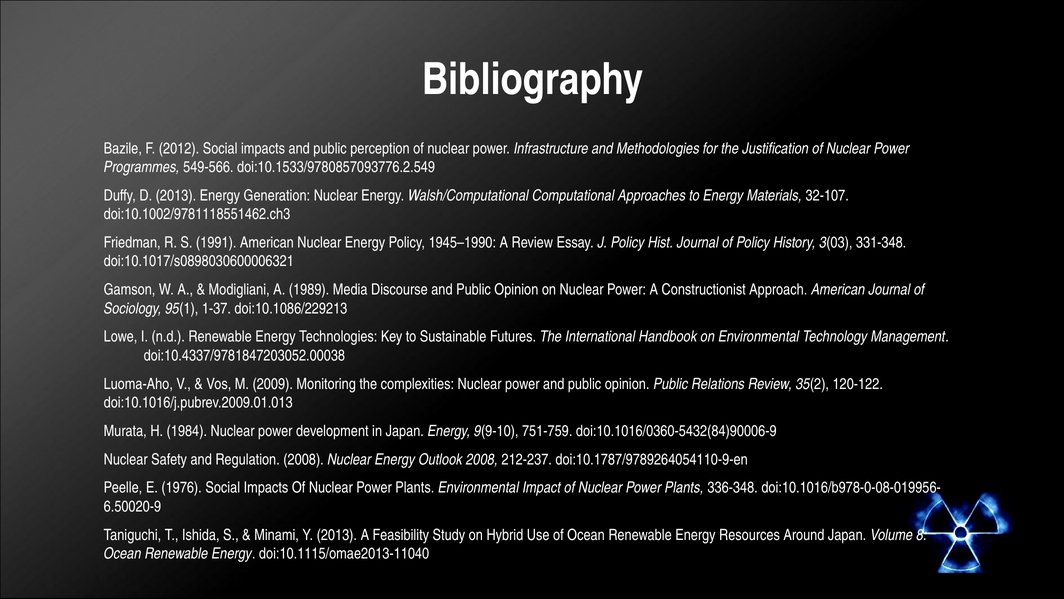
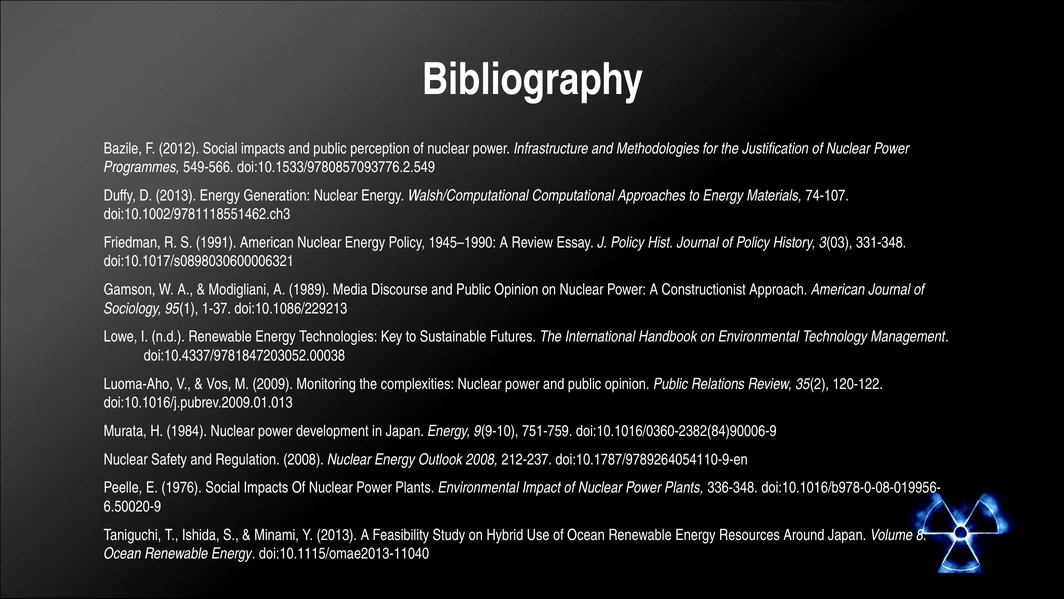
32-107: 32-107 -> 74-107
doi:10.1016/0360-5432(84)90006-9: doi:10.1016/0360-5432(84)90006-9 -> doi:10.1016/0360-2382(84)90006-9
